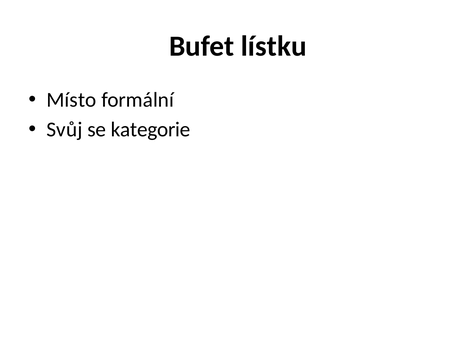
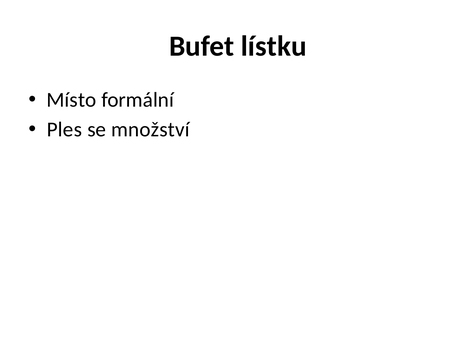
Svůj: Svůj -> Ples
kategorie: kategorie -> množství
